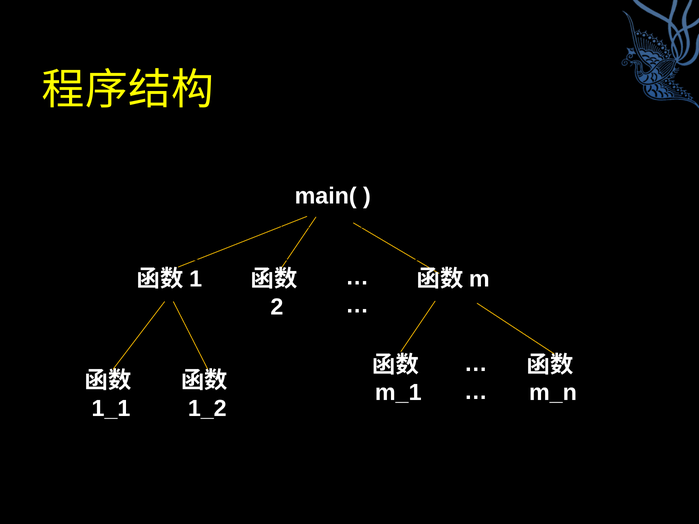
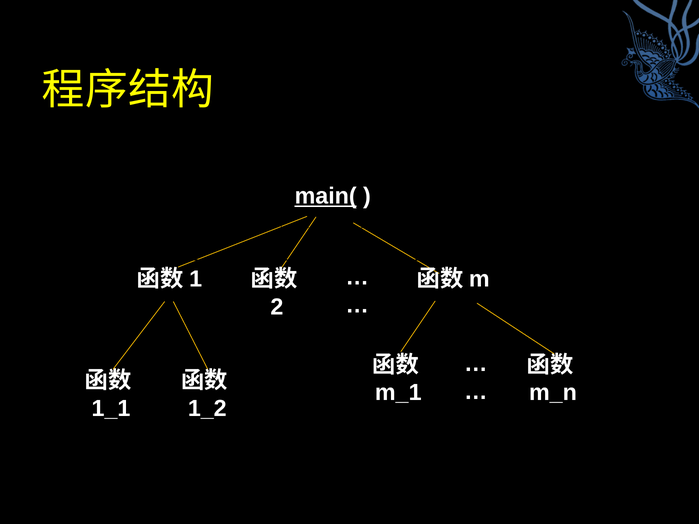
main( underline: none -> present
